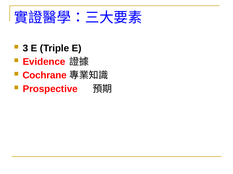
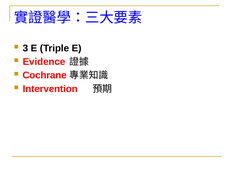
Prospective: Prospective -> Intervention
